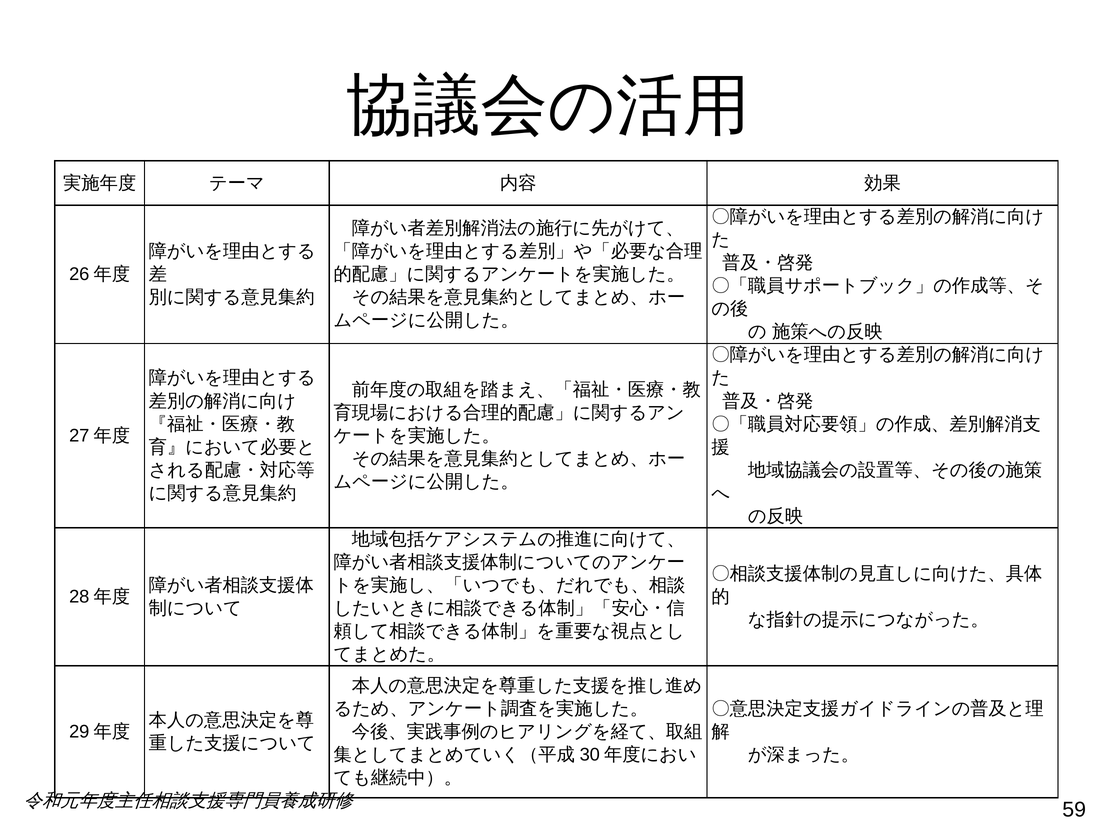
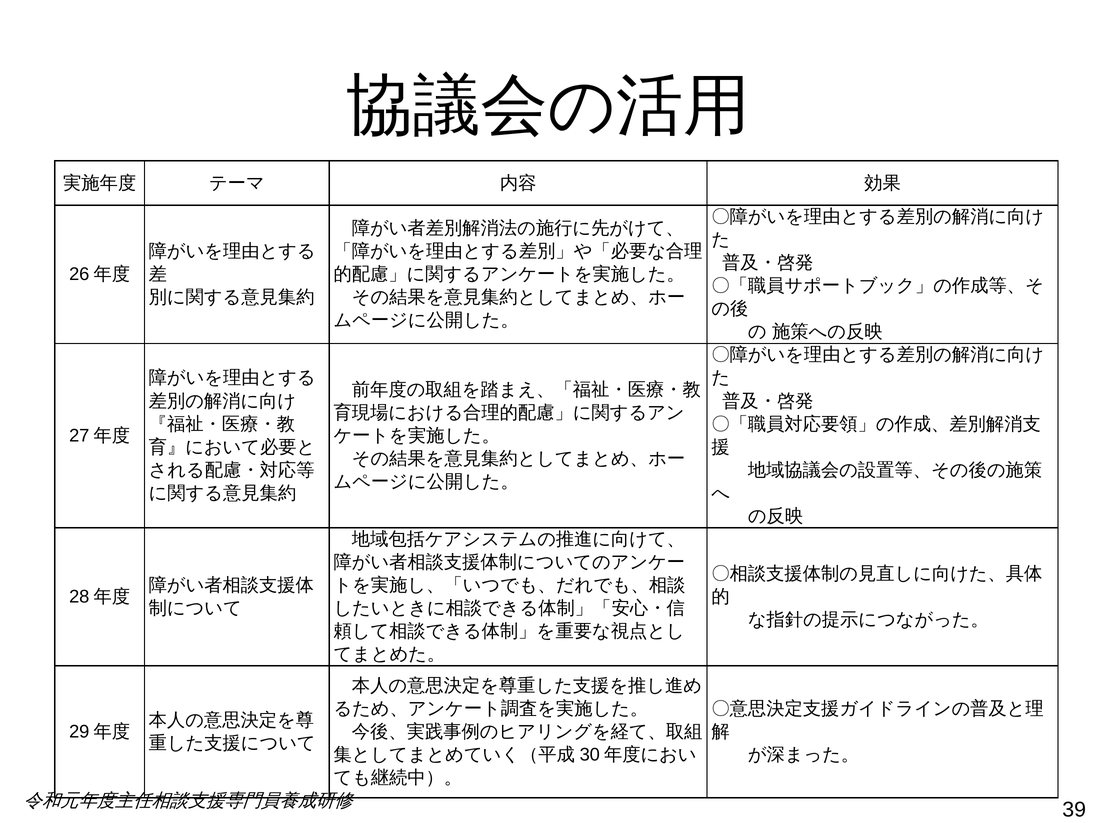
59: 59 -> 39
